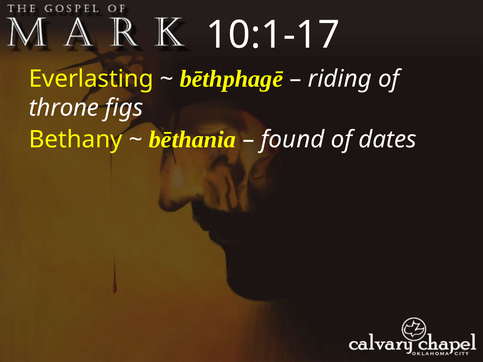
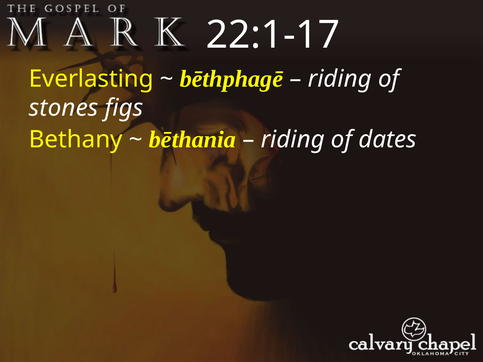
10:1-17: 10:1-17 -> 22:1-17
throne: throne -> stones
found at (293, 140): found -> riding
